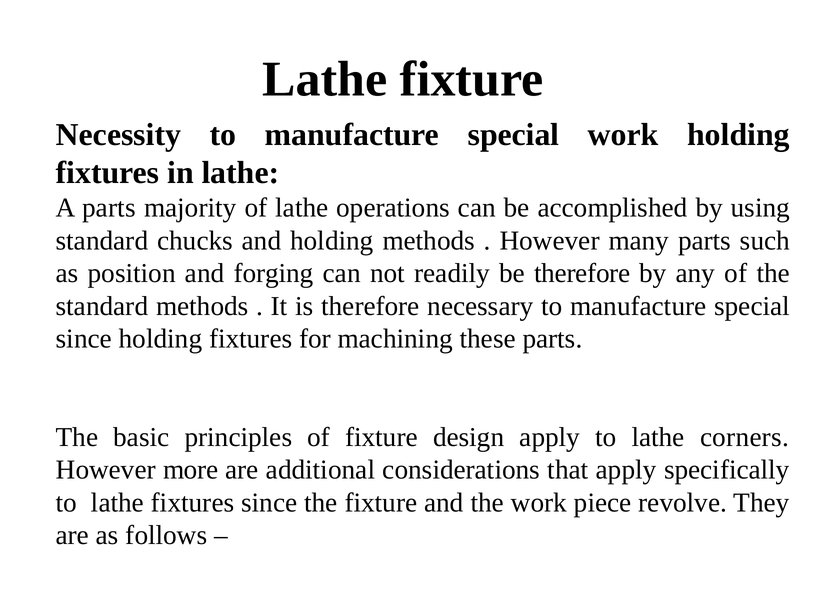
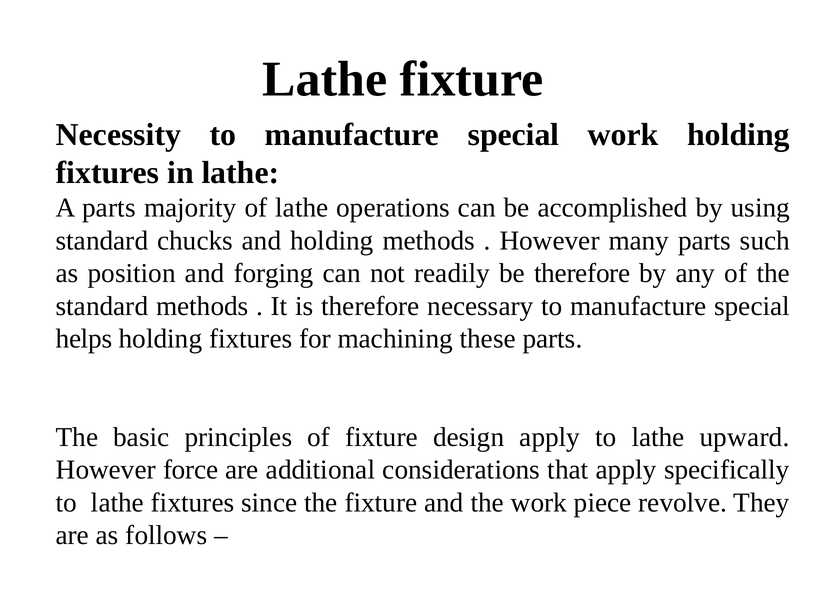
since at (84, 339): since -> helps
corners: corners -> upward
more: more -> force
